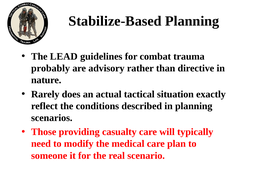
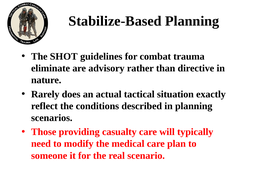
LEAD: LEAD -> SHOT
probably: probably -> eliminate
